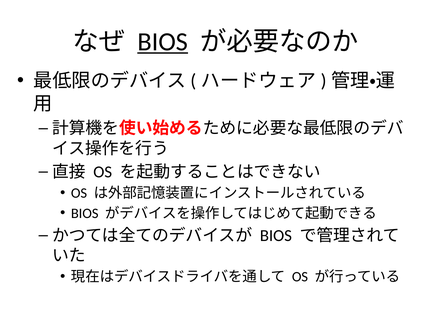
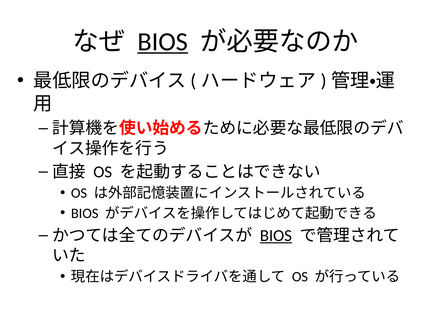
BIOS at (276, 236) underline: none -> present
